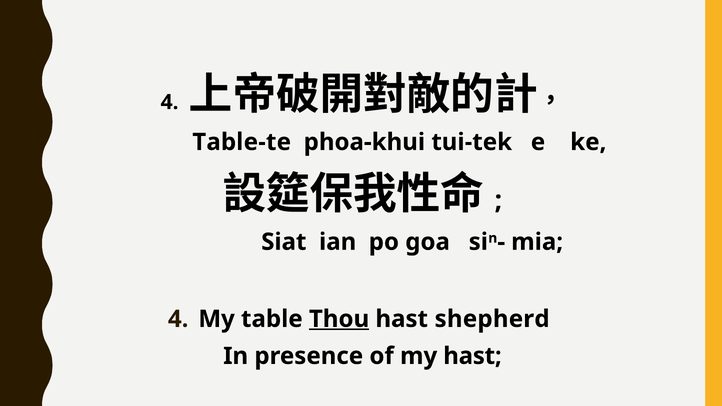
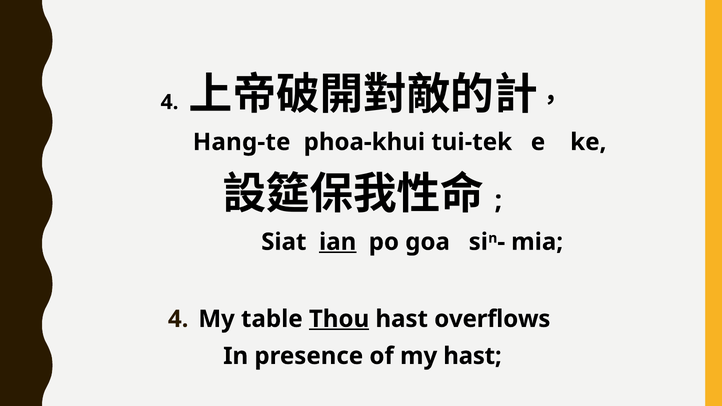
Table-te: Table-te -> Hang-te
ian underline: none -> present
shepherd: shepherd -> overflows
